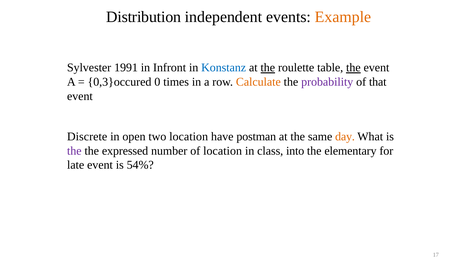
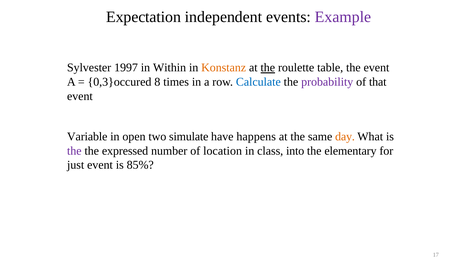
Distribution: Distribution -> Expectation
Example colour: orange -> purple
1991: 1991 -> 1997
Infront: Infront -> Within
Konstanz colour: blue -> orange
the at (353, 68) underline: present -> none
0: 0 -> 8
Calculate colour: orange -> blue
Discrete: Discrete -> Variable
two location: location -> simulate
postman: postman -> happens
late: late -> just
54%: 54% -> 85%
